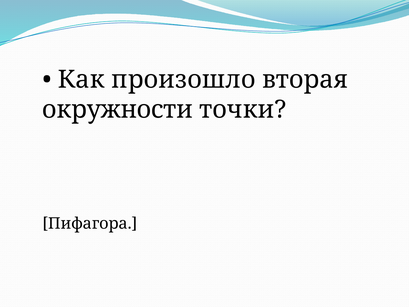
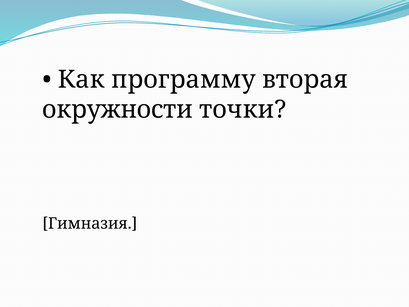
произошло: произошло -> программу
Пифагора: Пифагора -> Гимназия
